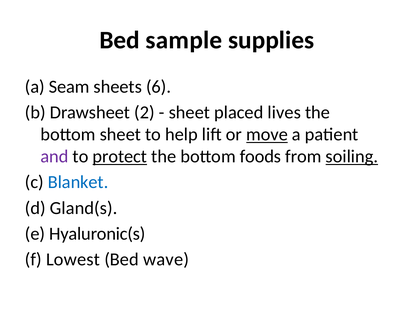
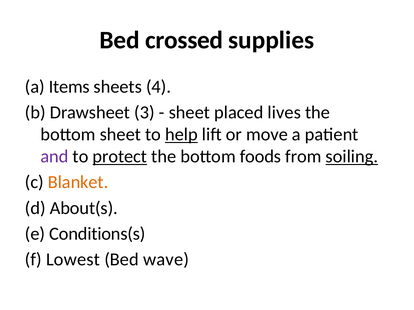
sample: sample -> crossed
Seam: Seam -> Items
6: 6 -> 4
2: 2 -> 3
help underline: none -> present
move underline: present -> none
Blanket colour: blue -> orange
Gland(s: Gland(s -> About(s
Hyaluronic(s: Hyaluronic(s -> Conditions(s
